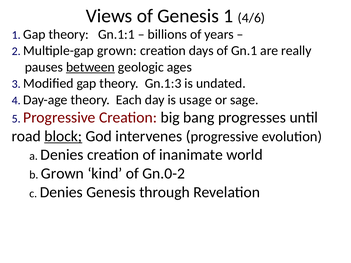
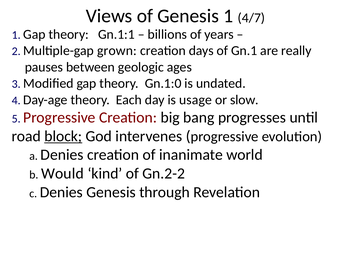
4/6: 4/6 -> 4/7
between underline: present -> none
Gn.1:3: Gn.1:3 -> Gn.1:0
sage: sage -> slow
b Grown: Grown -> Would
Gn.0-2: Gn.0-2 -> Gn.2-2
